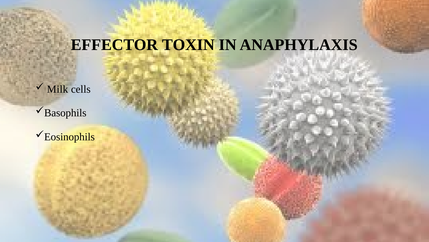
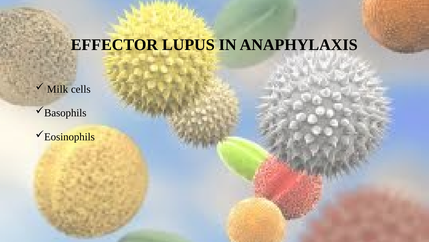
TOXIN: TOXIN -> LUPUS
